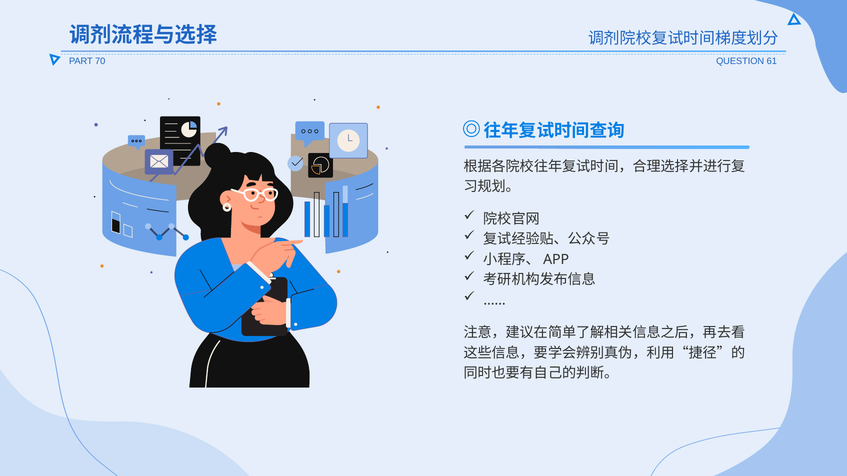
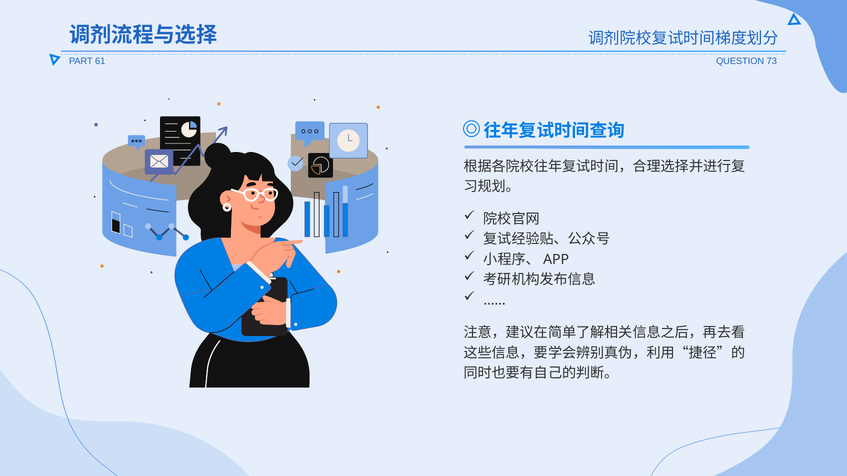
70: 70 -> 61
61: 61 -> 73
